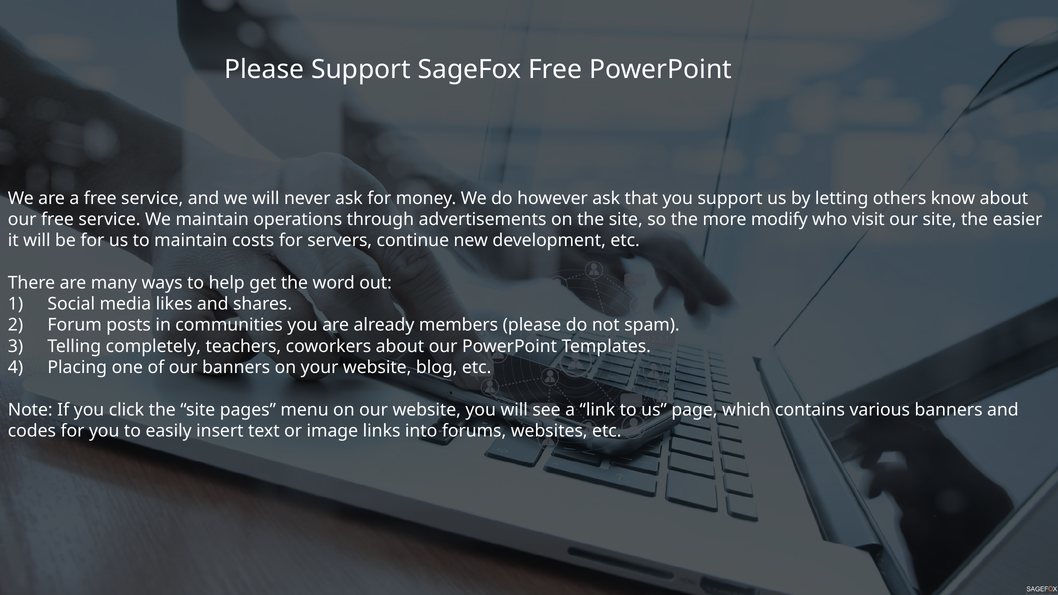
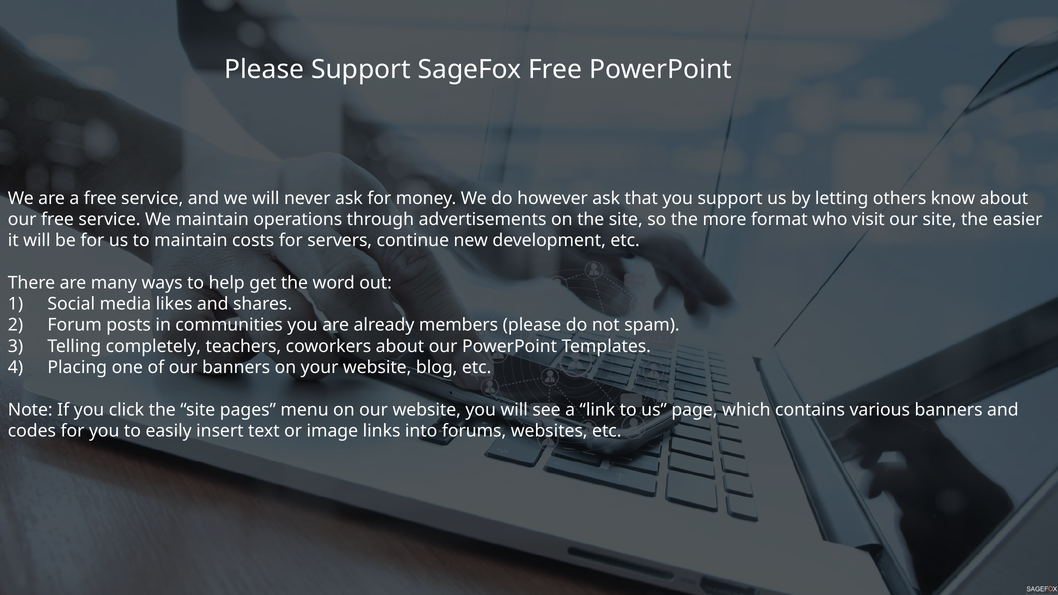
modify: modify -> format
